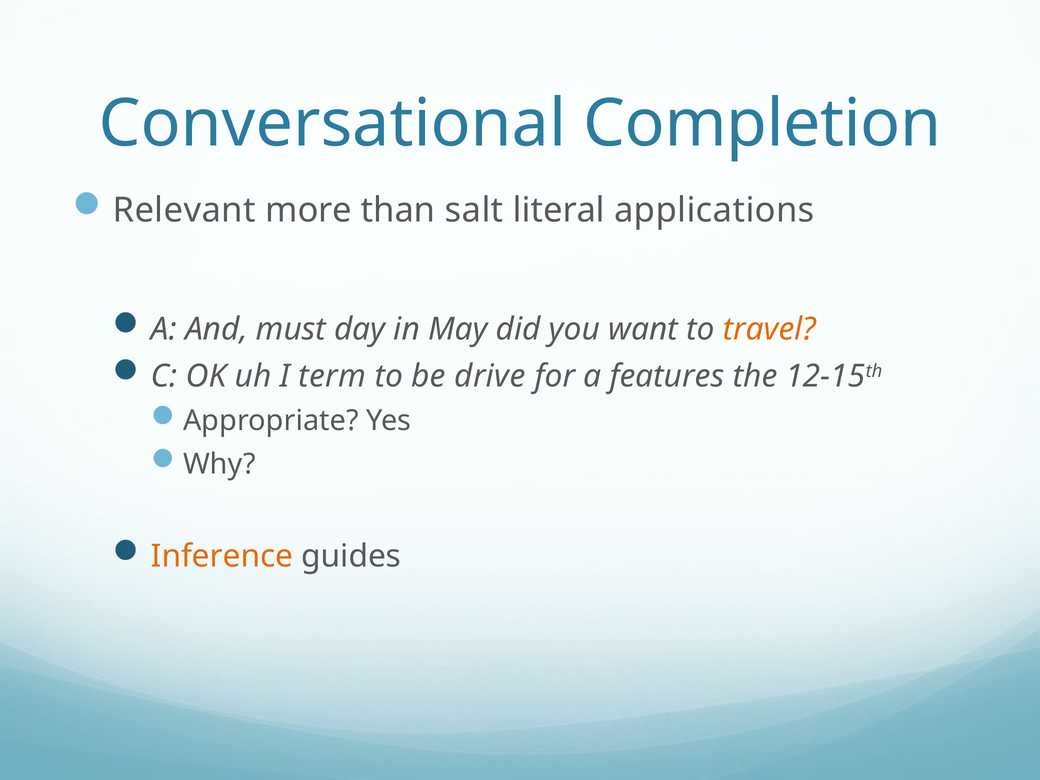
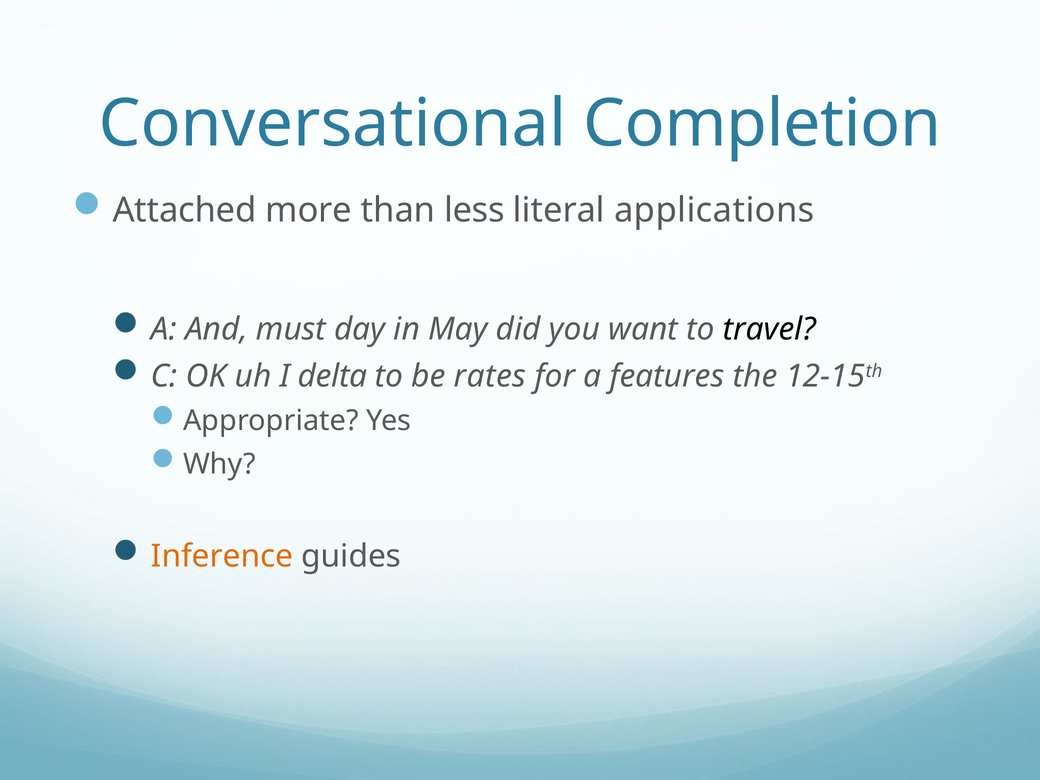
Relevant: Relevant -> Attached
salt: salt -> less
travel colour: orange -> black
term: term -> delta
drive: drive -> rates
